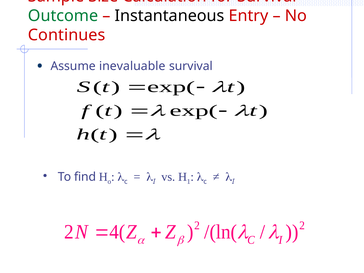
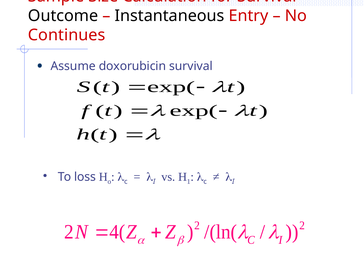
Outcome colour: green -> black
inevaluable: inevaluable -> doxorubicin
find: find -> loss
